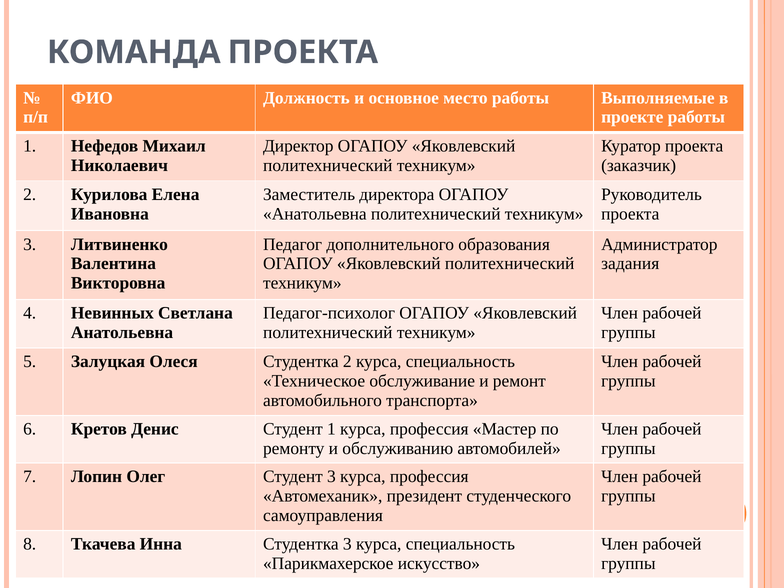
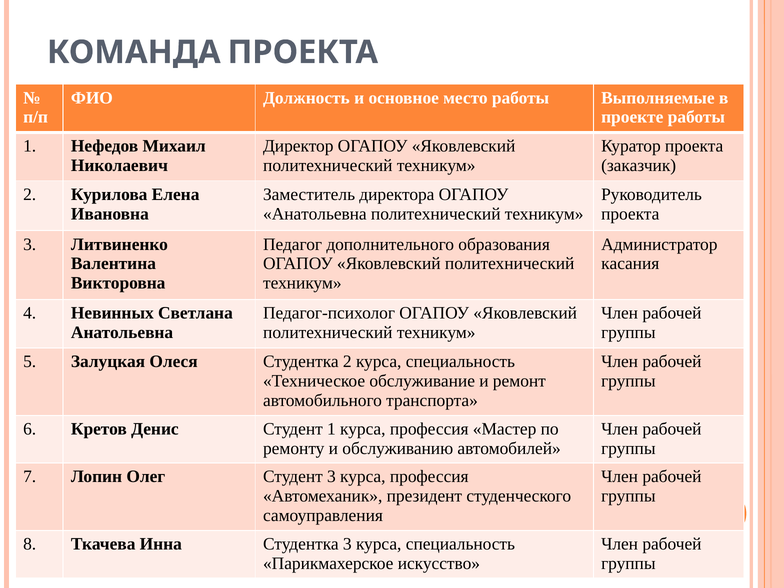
задания: задания -> касания
